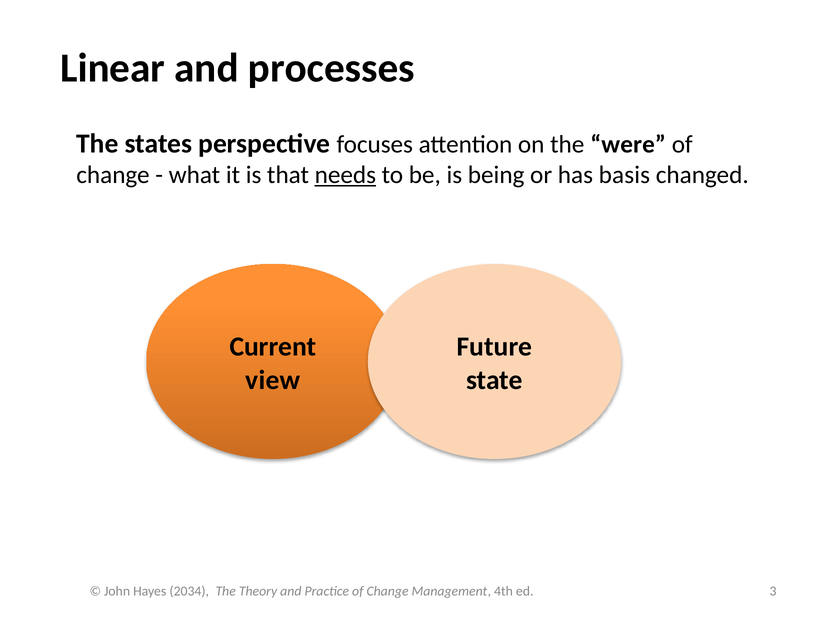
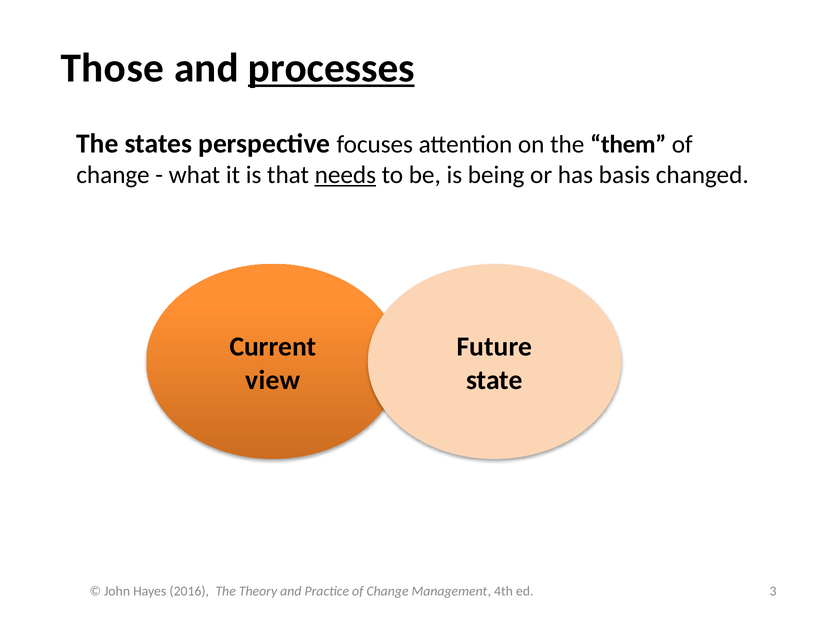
Linear: Linear -> Those
processes underline: none -> present
were: were -> them
2034: 2034 -> 2016
